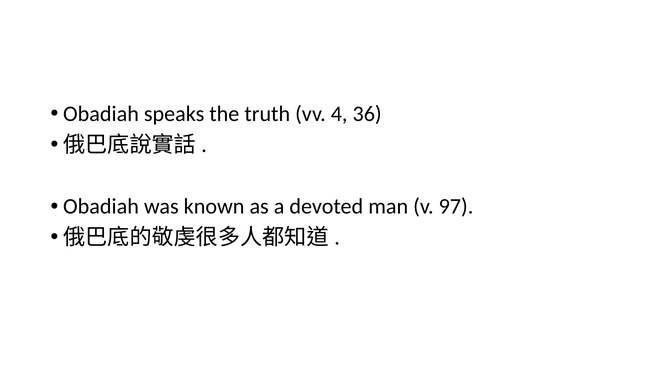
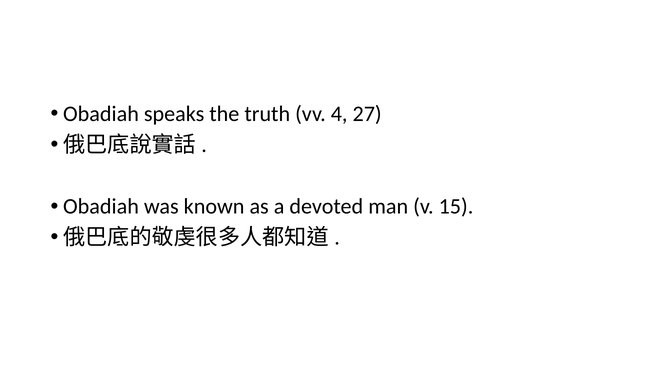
36: 36 -> 27
97: 97 -> 15
